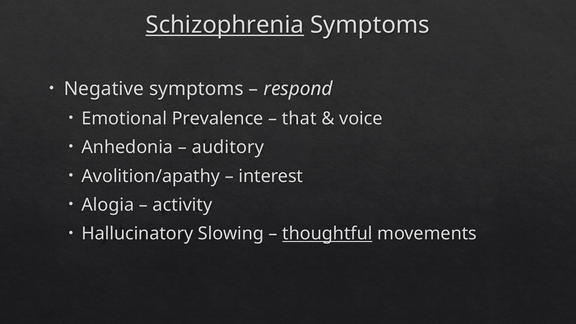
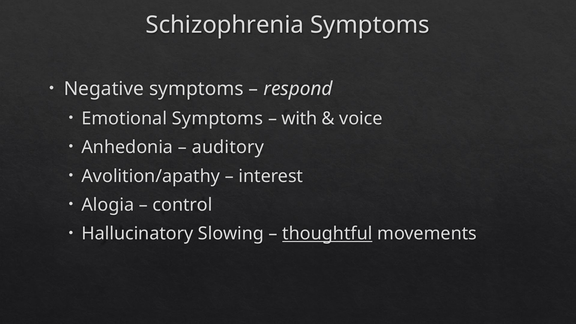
Schizophrenia underline: present -> none
Emotional Prevalence: Prevalence -> Symptoms
that: that -> with
activity: activity -> control
